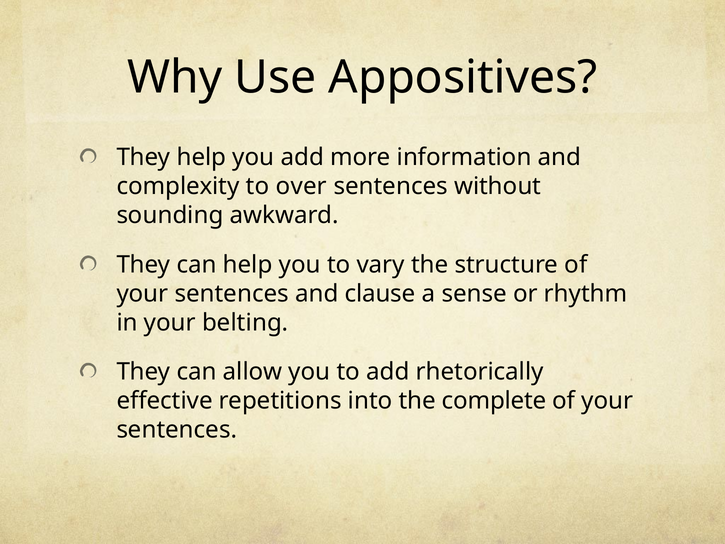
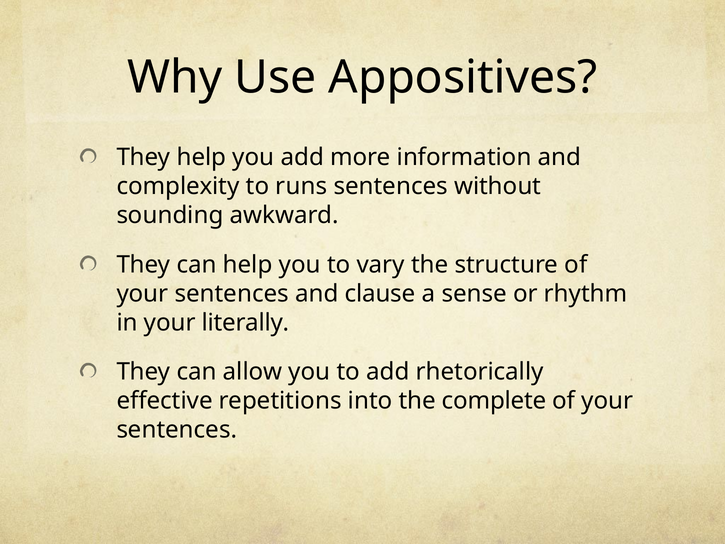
over: over -> runs
belting: belting -> literally
